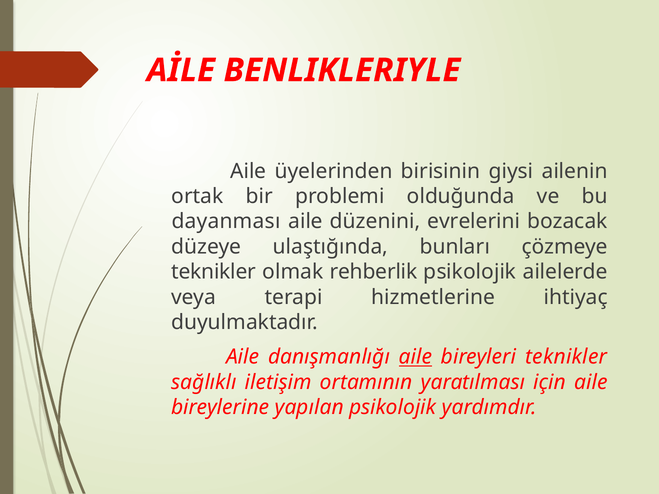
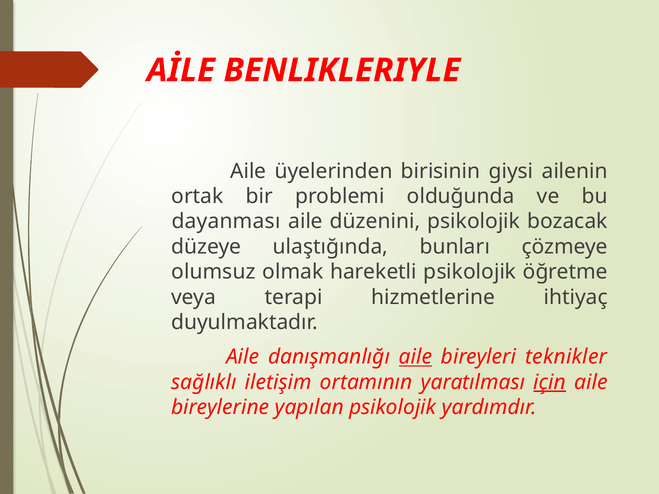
düzenini evrelerini: evrelerini -> psikolojik
teknikler at (214, 272): teknikler -> olumsuz
rehberlik: rehberlik -> hareketli
ailelerde: ailelerde -> öğretme
için underline: none -> present
